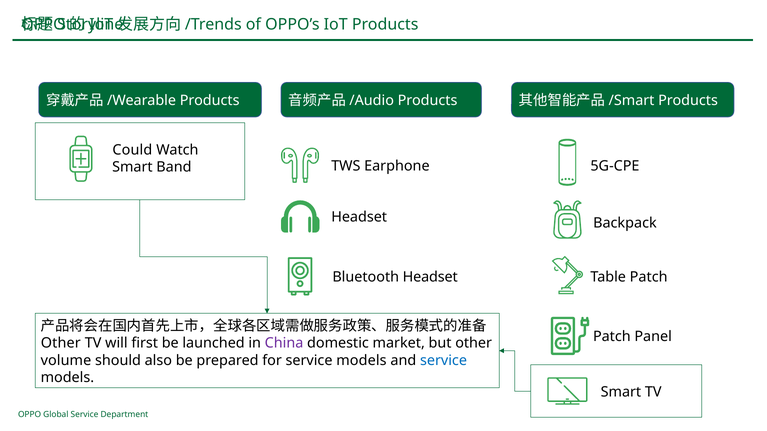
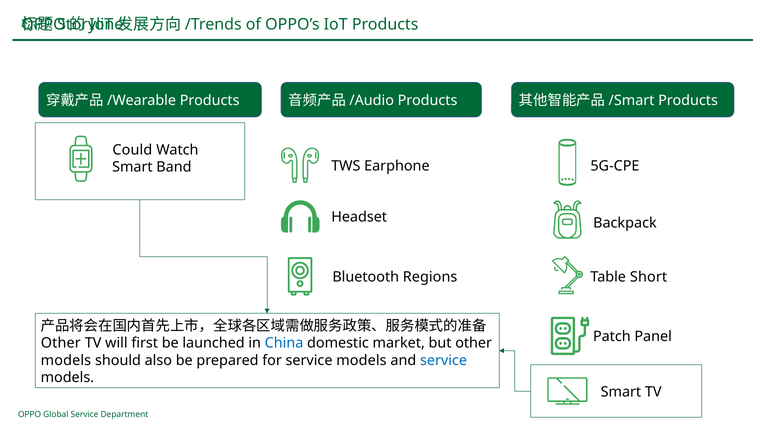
Bluetooth Headset: Headset -> Regions
Table Patch: Patch -> Short
China colour: purple -> blue
volume at (66, 361): volume -> models
